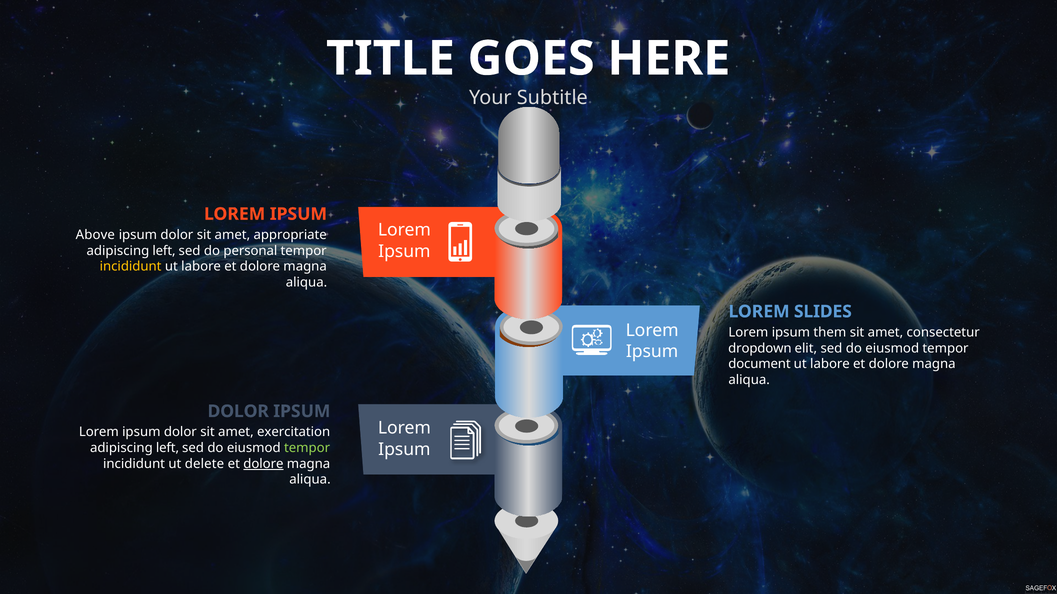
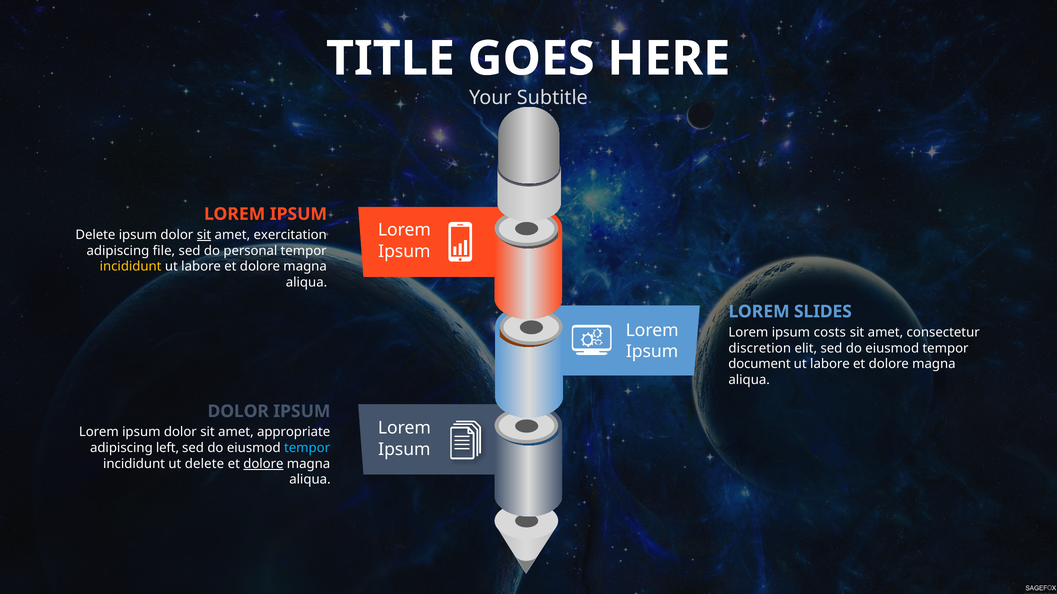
Above at (95, 235): Above -> Delete
sit at (204, 235) underline: none -> present
appropriate: appropriate -> exercitation
left at (164, 251): left -> file
them: them -> costs
dropdown: dropdown -> discretion
exercitation: exercitation -> appropriate
tempor at (307, 448) colour: light green -> light blue
